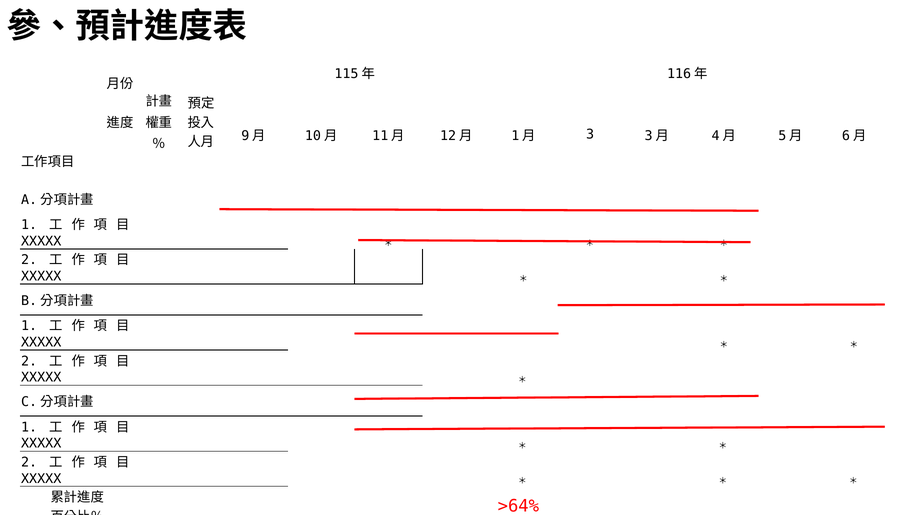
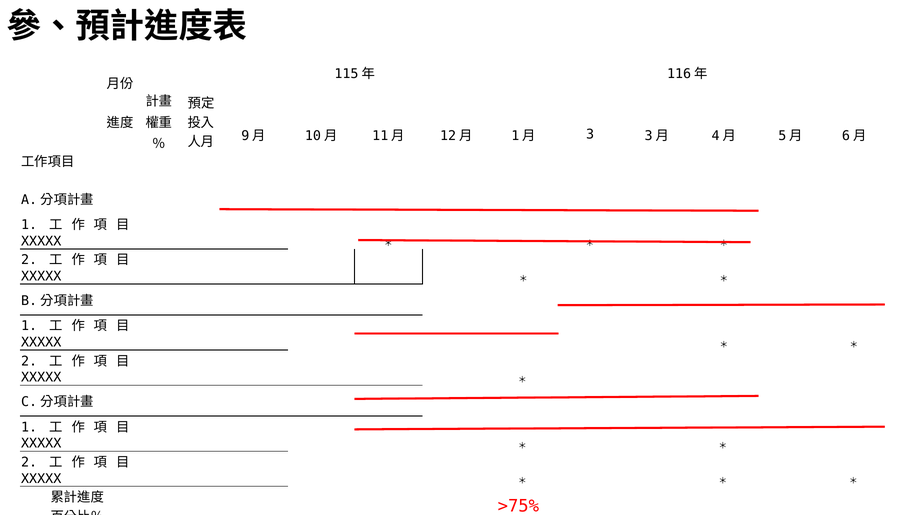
>64%: >64% -> >75%
